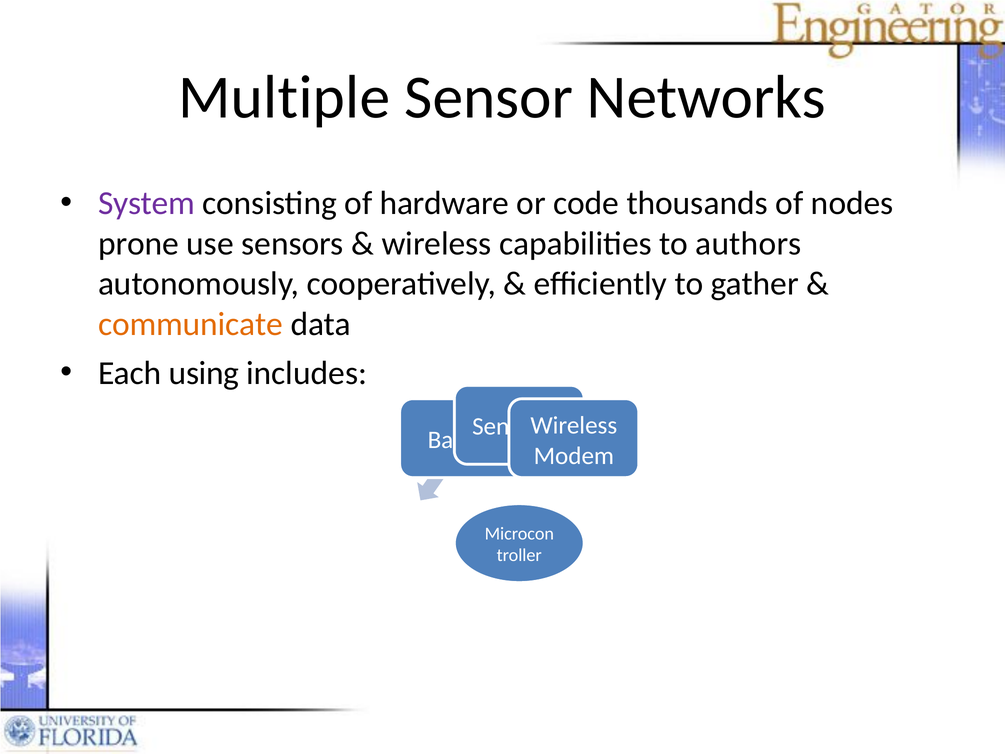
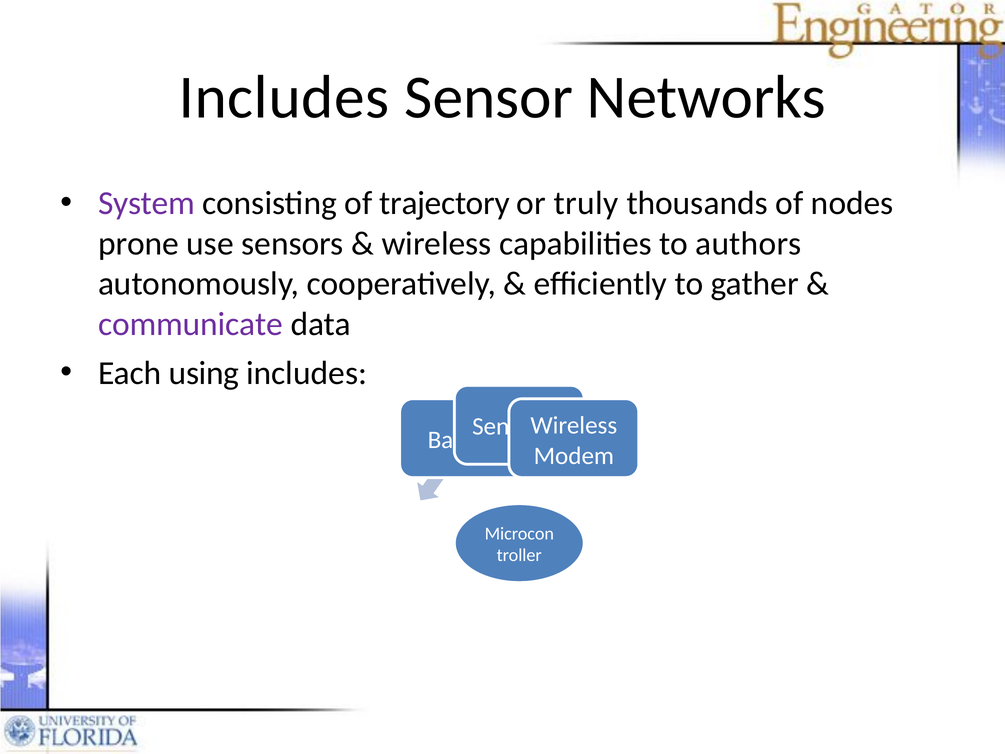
Multiple at (284, 97): Multiple -> Includes
hardware: hardware -> trajectory
code: code -> truly
communicate colour: orange -> purple
